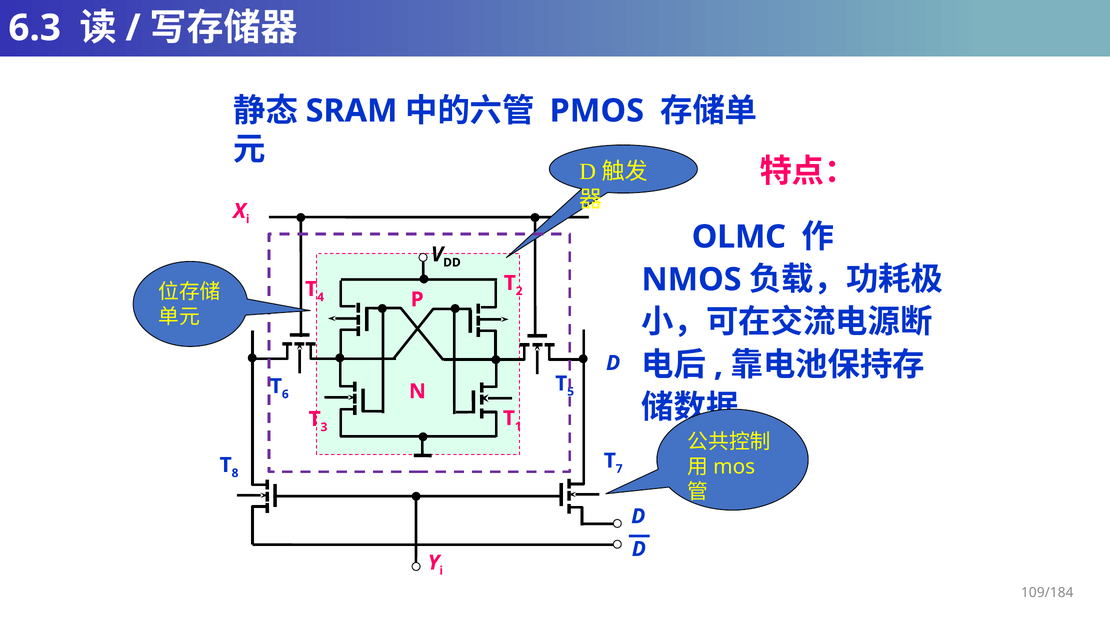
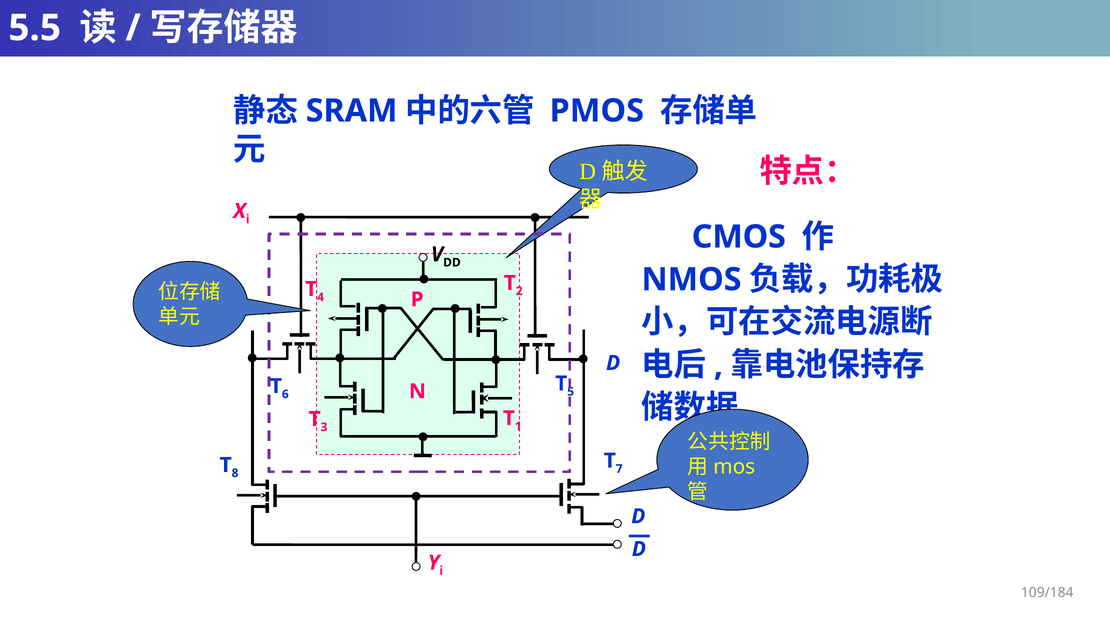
6.3: 6.3 -> 5.5
OLMC: OLMC -> CMOS
